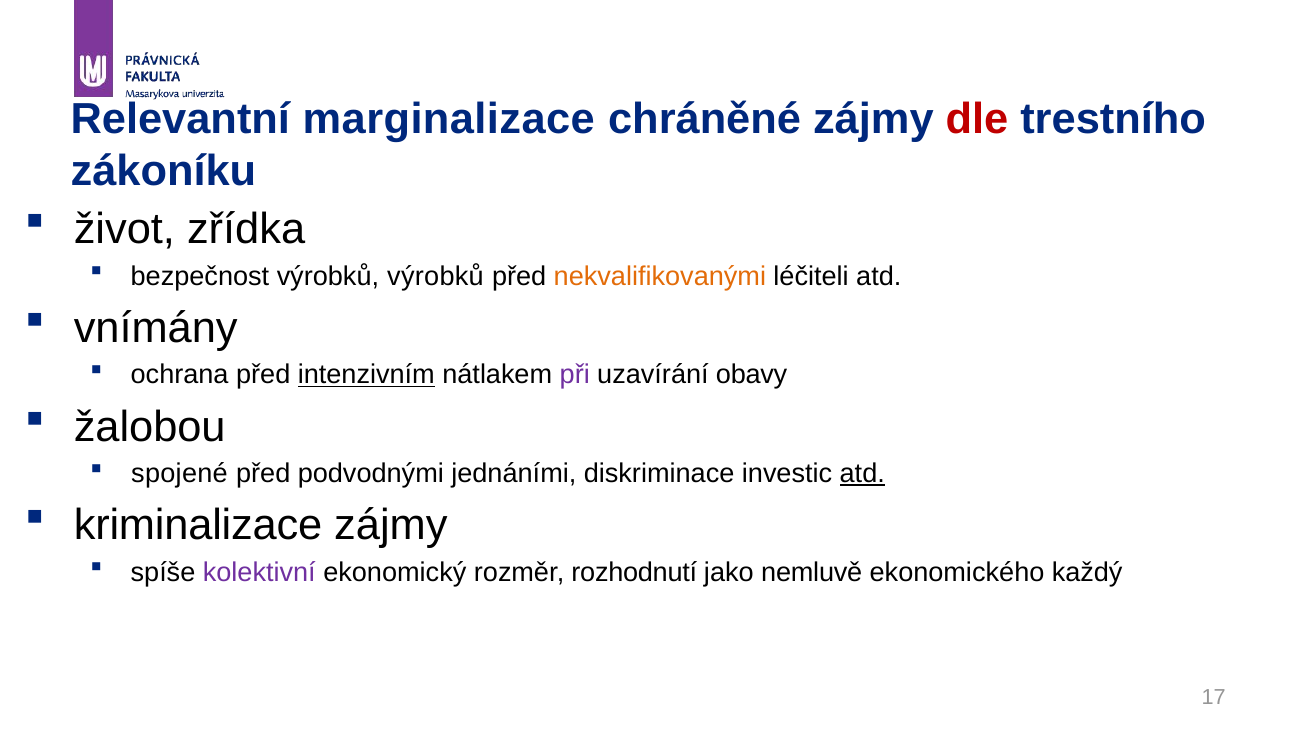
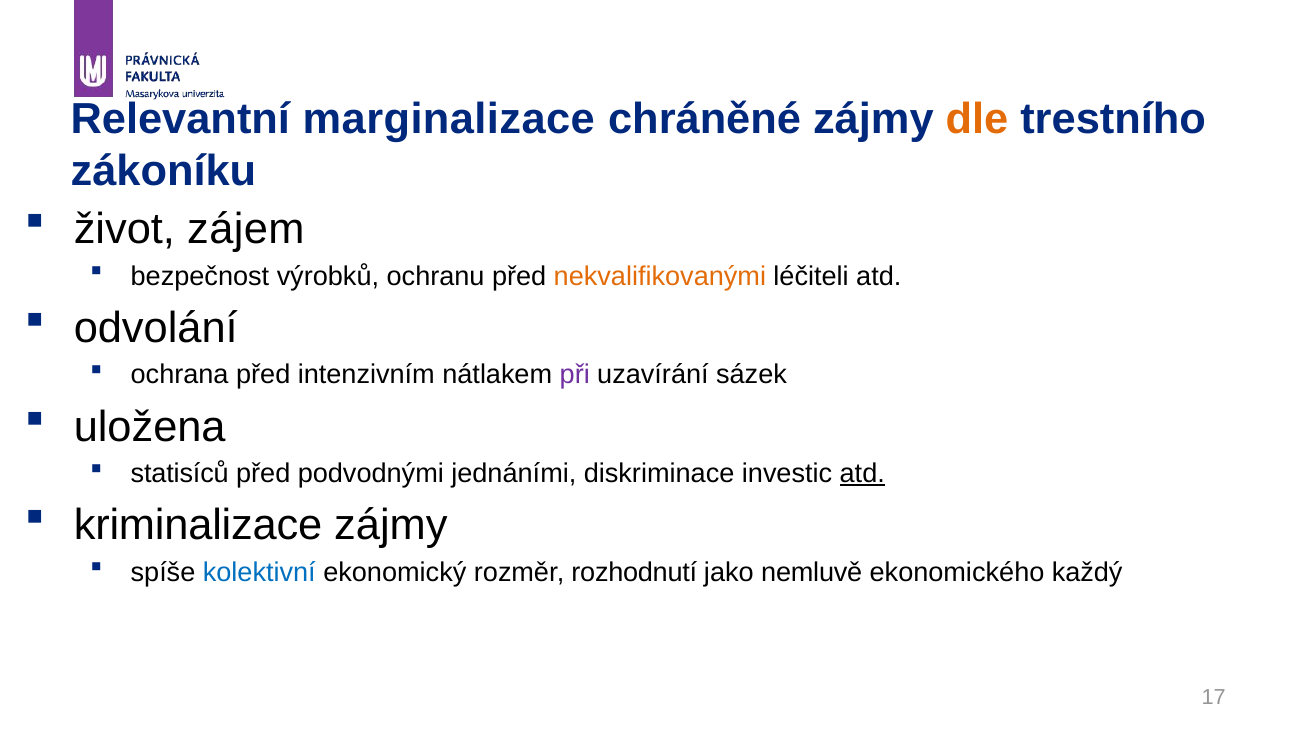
dle colour: red -> orange
zřídka: zřídka -> zájem
výrobků výrobků: výrobků -> ochranu
vnímány: vnímány -> odvolání
intenzivním underline: present -> none
obavy: obavy -> sázek
žalobou: žalobou -> uložena
spojené: spojené -> statisíců
kolektivní colour: purple -> blue
